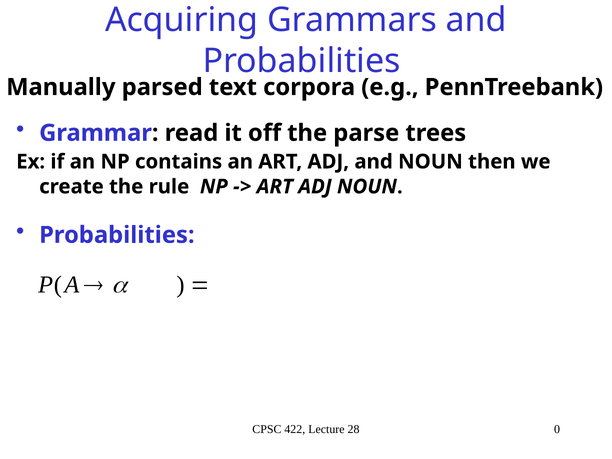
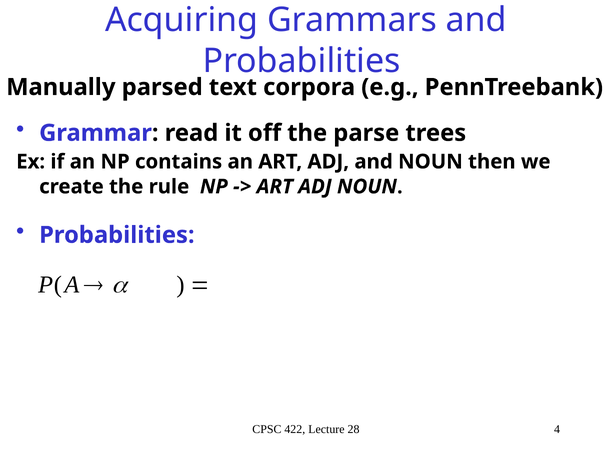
0: 0 -> 4
